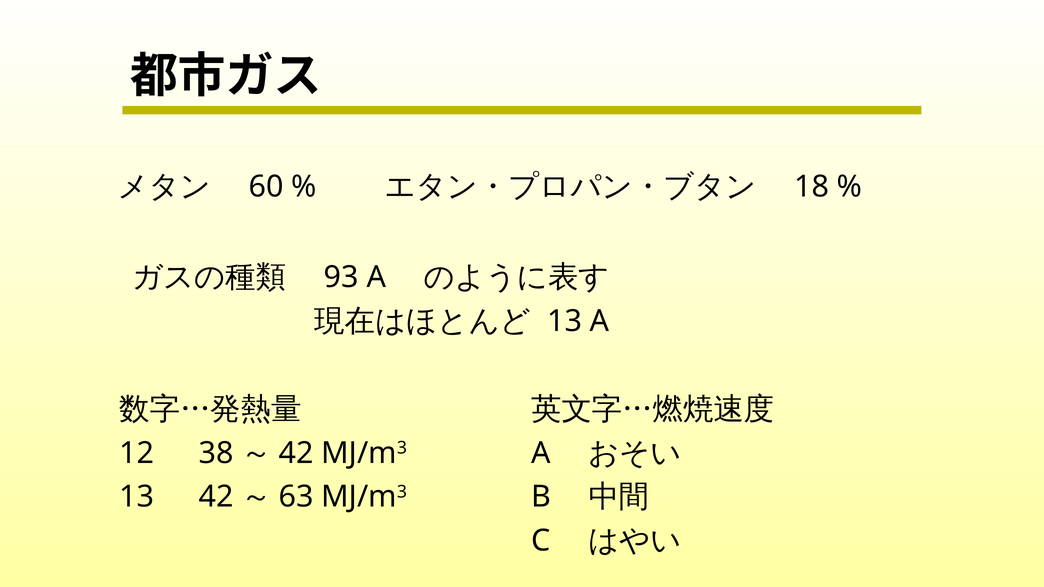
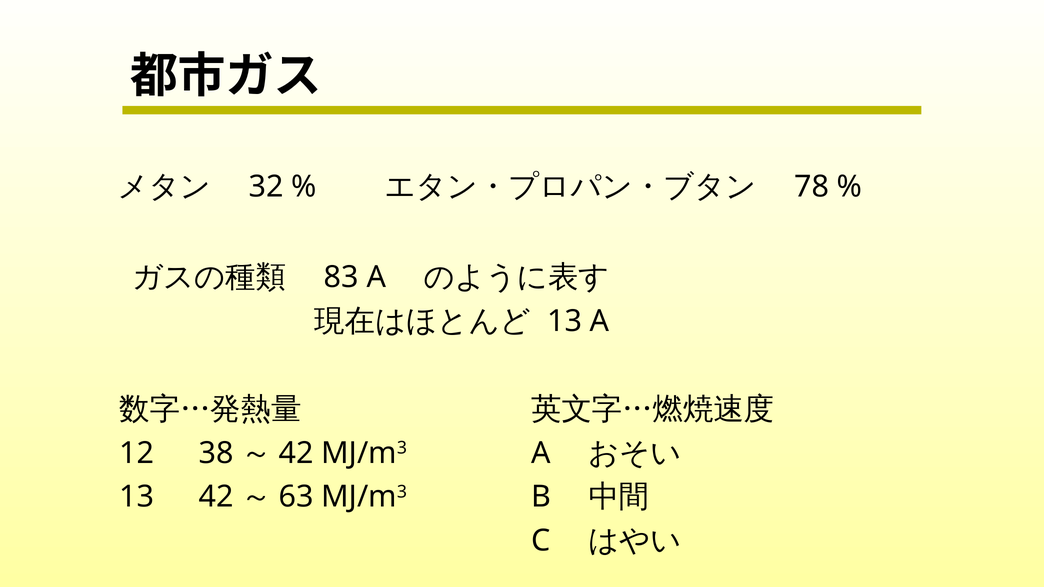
60: 60 -> 32
18: 18 -> 78
93: 93 -> 83
